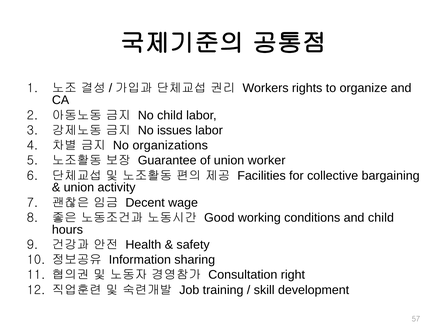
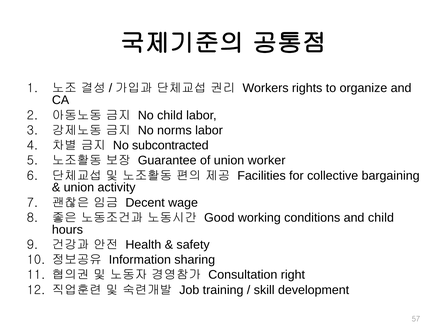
issues: issues -> norms
organizations: organizations -> subcontracted
